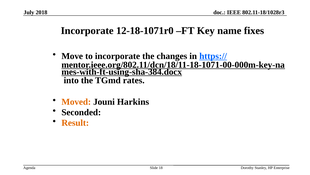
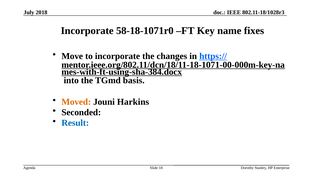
12-18-1071r0: 12-18-1071r0 -> 58-18-1071r0
rates: rates -> basis
Result colour: orange -> blue
